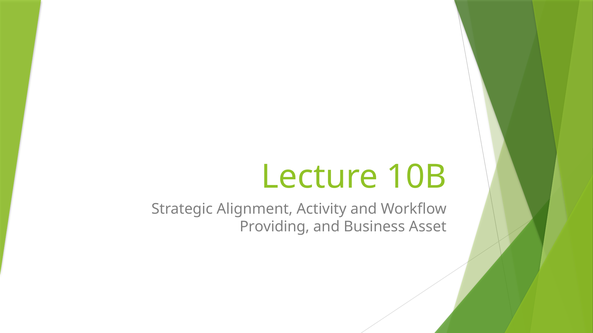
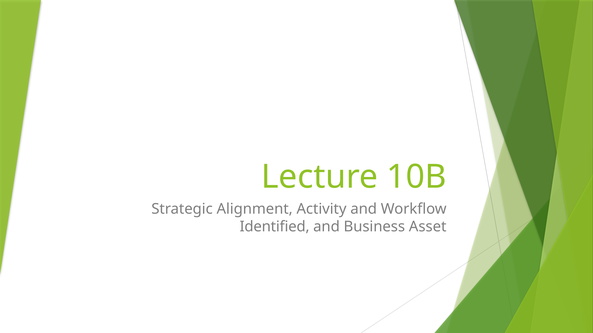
Providing: Providing -> Identified
